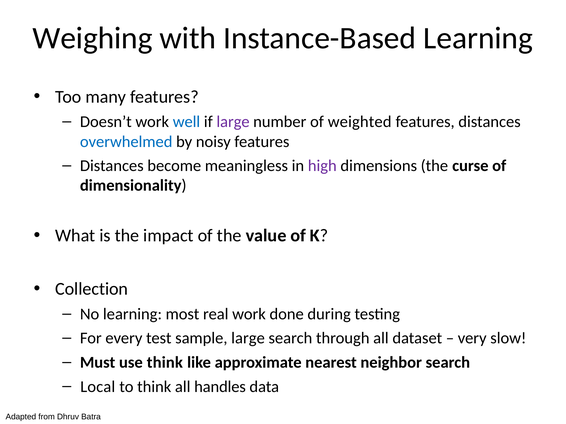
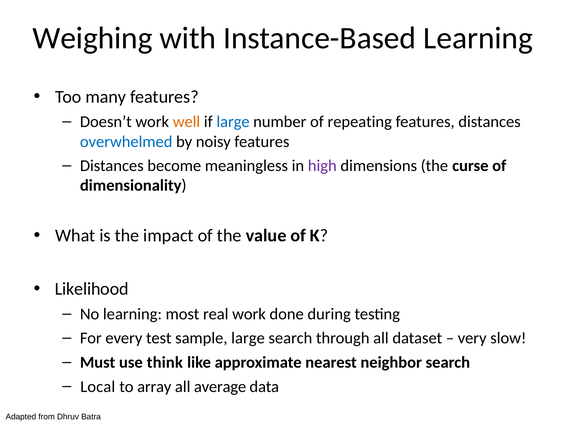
well colour: blue -> orange
large at (233, 122) colour: purple -> blue
weighted: weighted -> repeating
Collection: Collection -> Likelihood
to think: think -> array
handles: handles -> average
